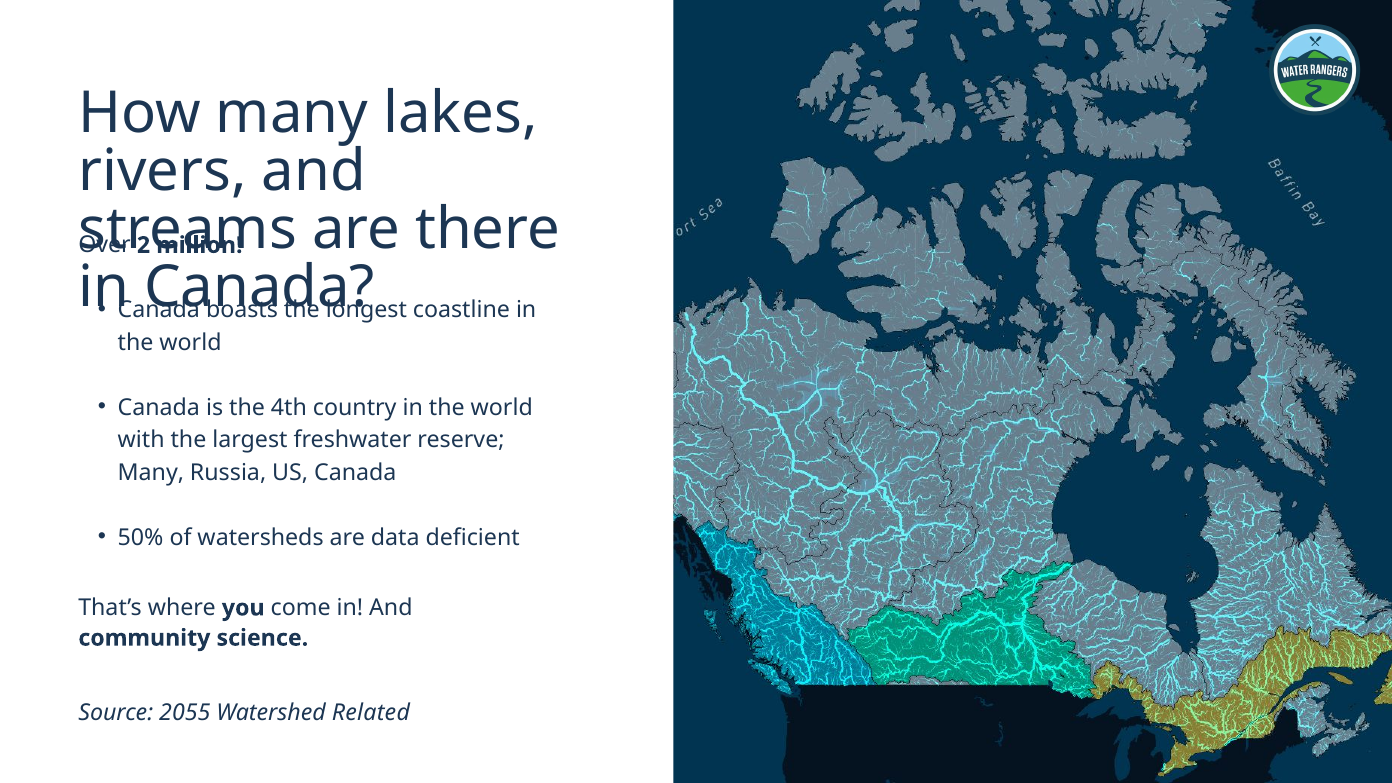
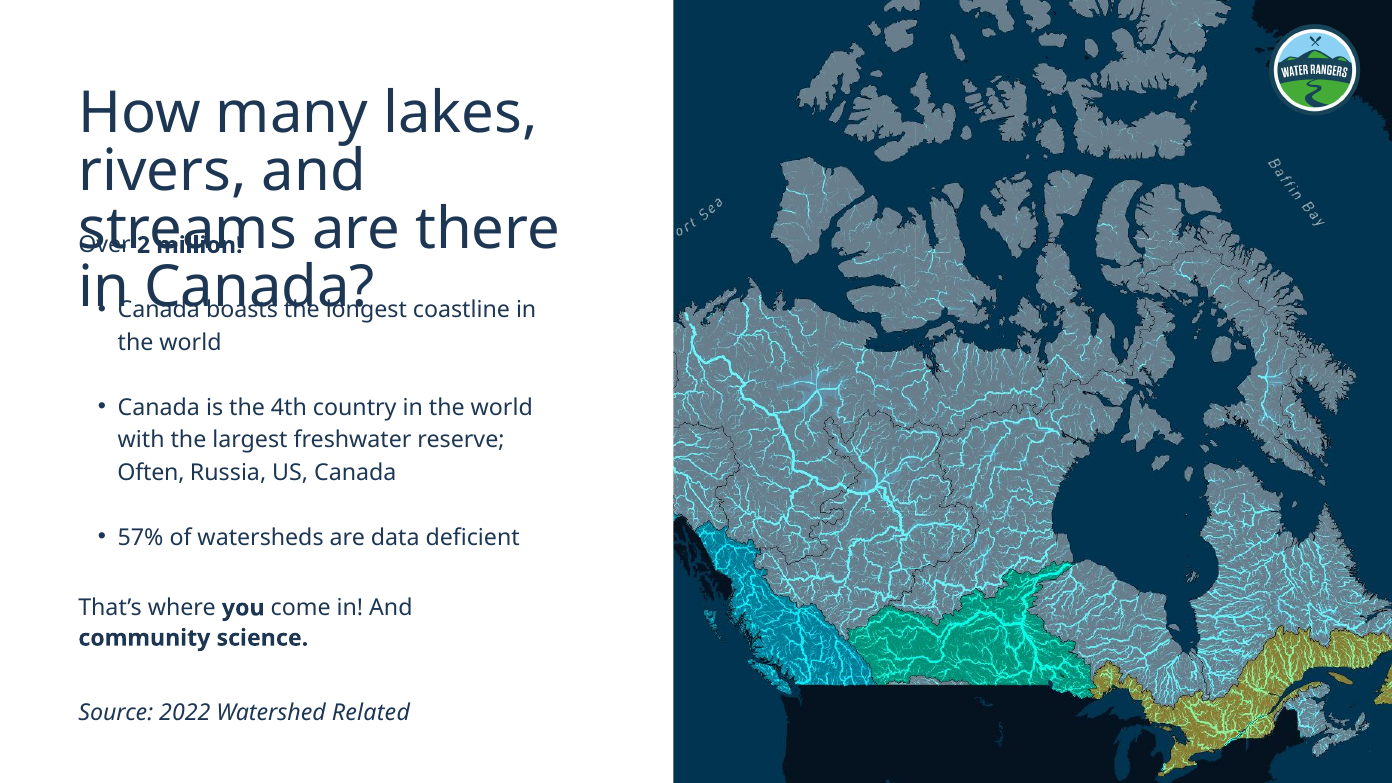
Many at (151, 472): Many -> Often
50%: 50% -> 57%
2055: 2055 -> 2022
